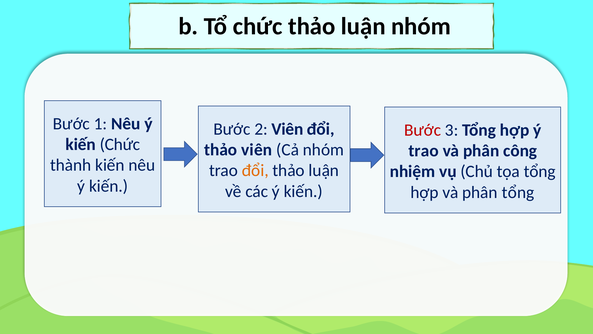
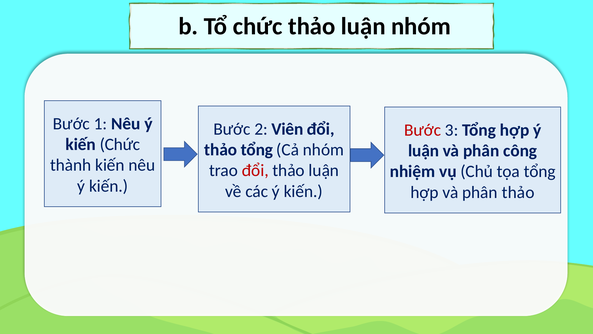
thảo viên: viên -> tổng
trao at (424, 151): trao -> luận
đổi at (255, 170) colour: orange -> red
phân tổng: tổng -> thảo
